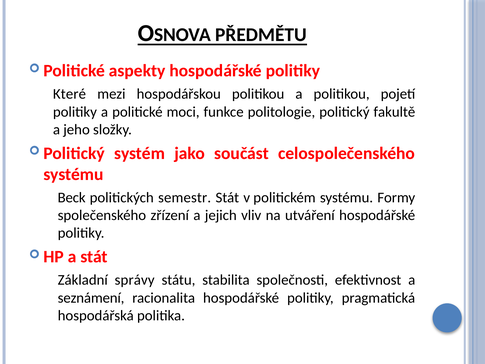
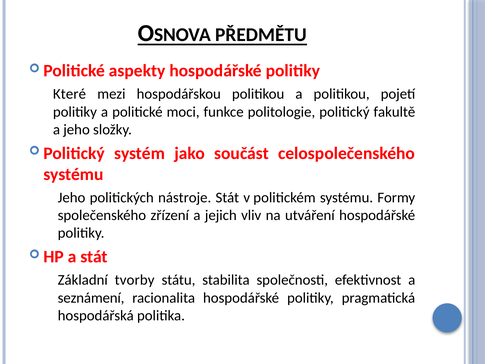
Beck at (72, 197): Beck -> Jeho
semestr: semestr -> nástroje
správy: správy -> tvorby
